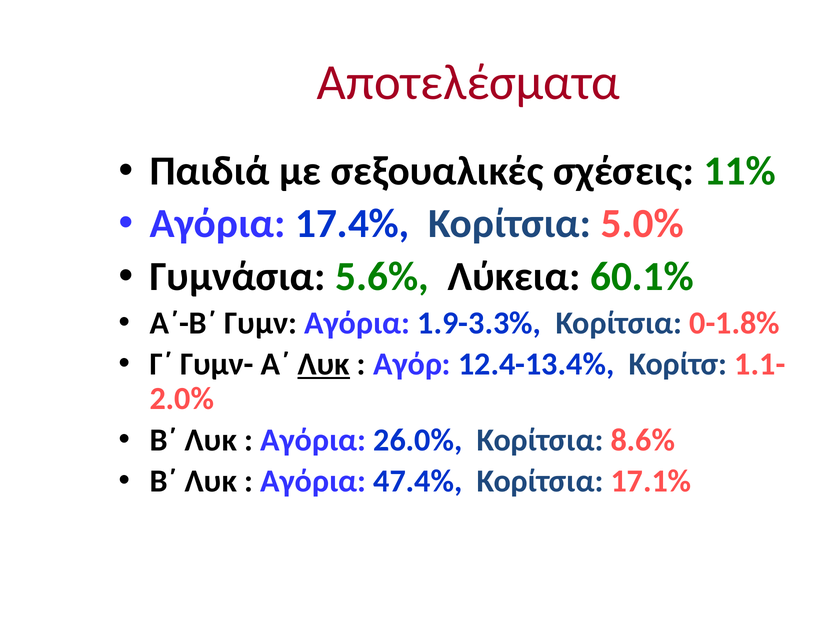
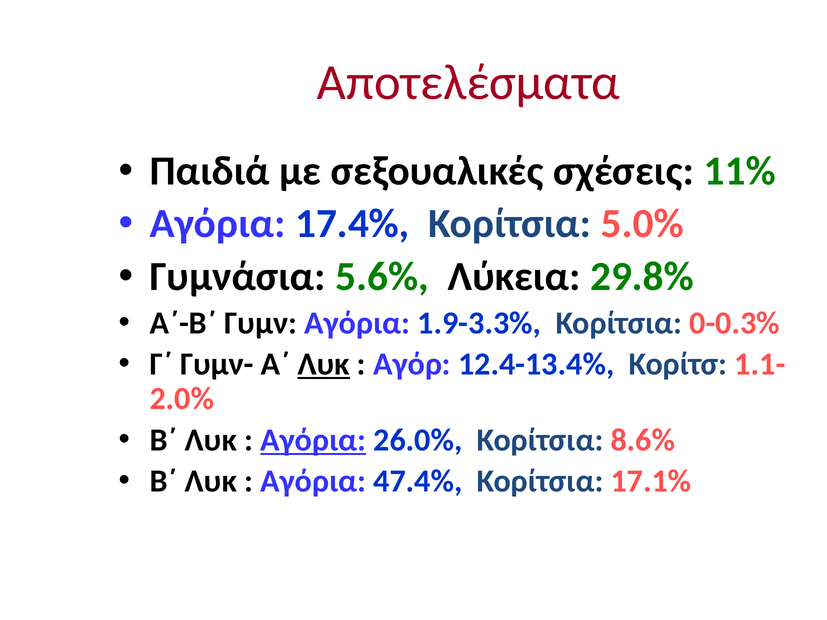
60.1%: 60.1% -> 29.8%
0-1.8%: 0-1.8% -> 0-0.3%
Αγόρια at (313, 440) underline: none -> present
